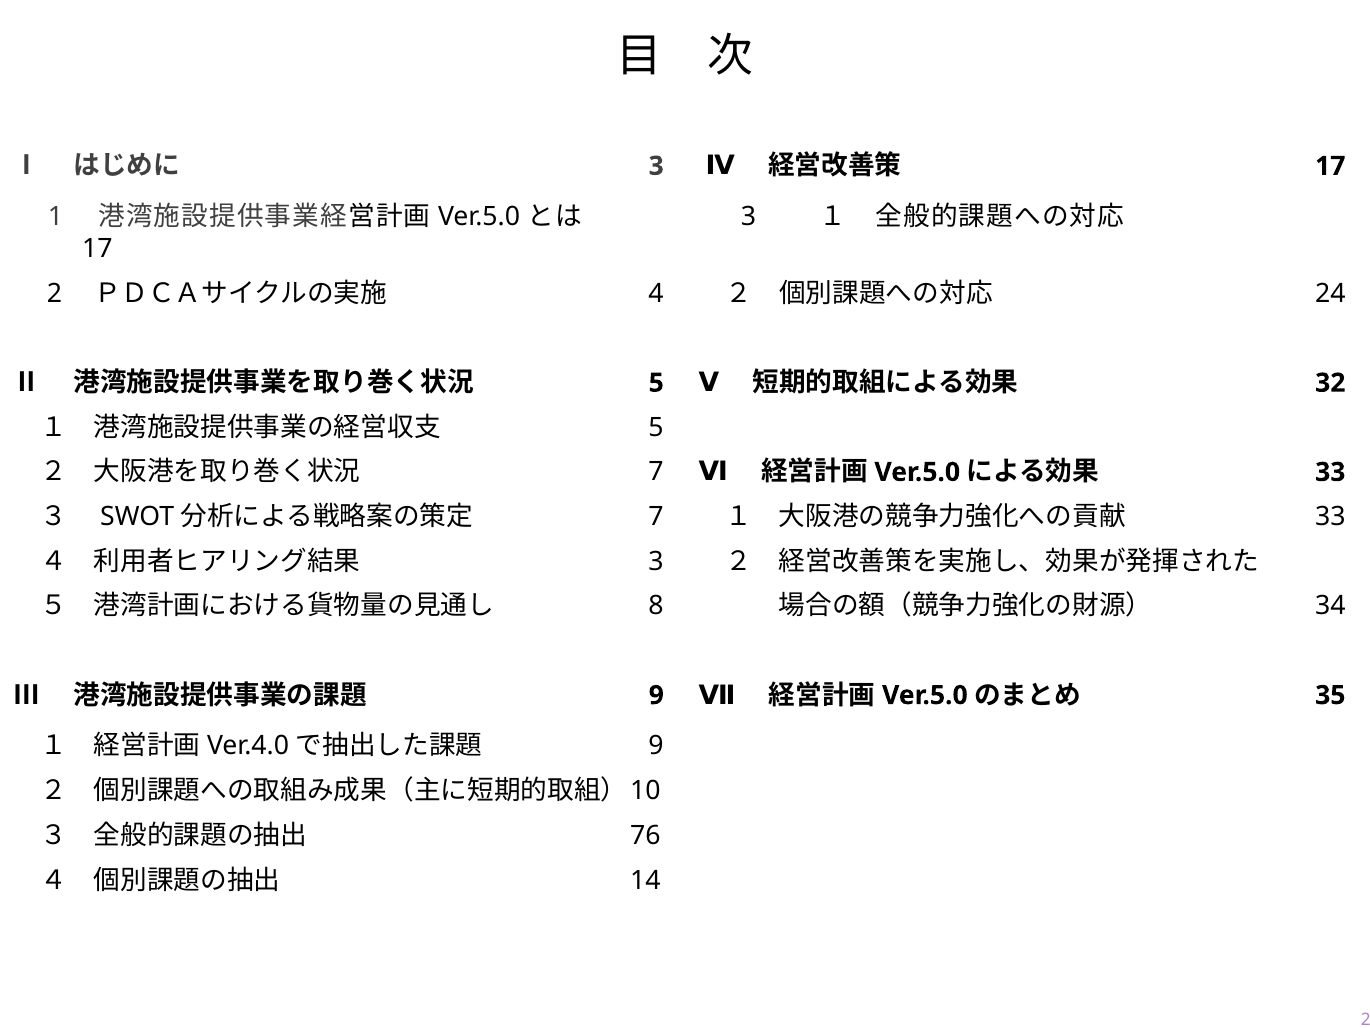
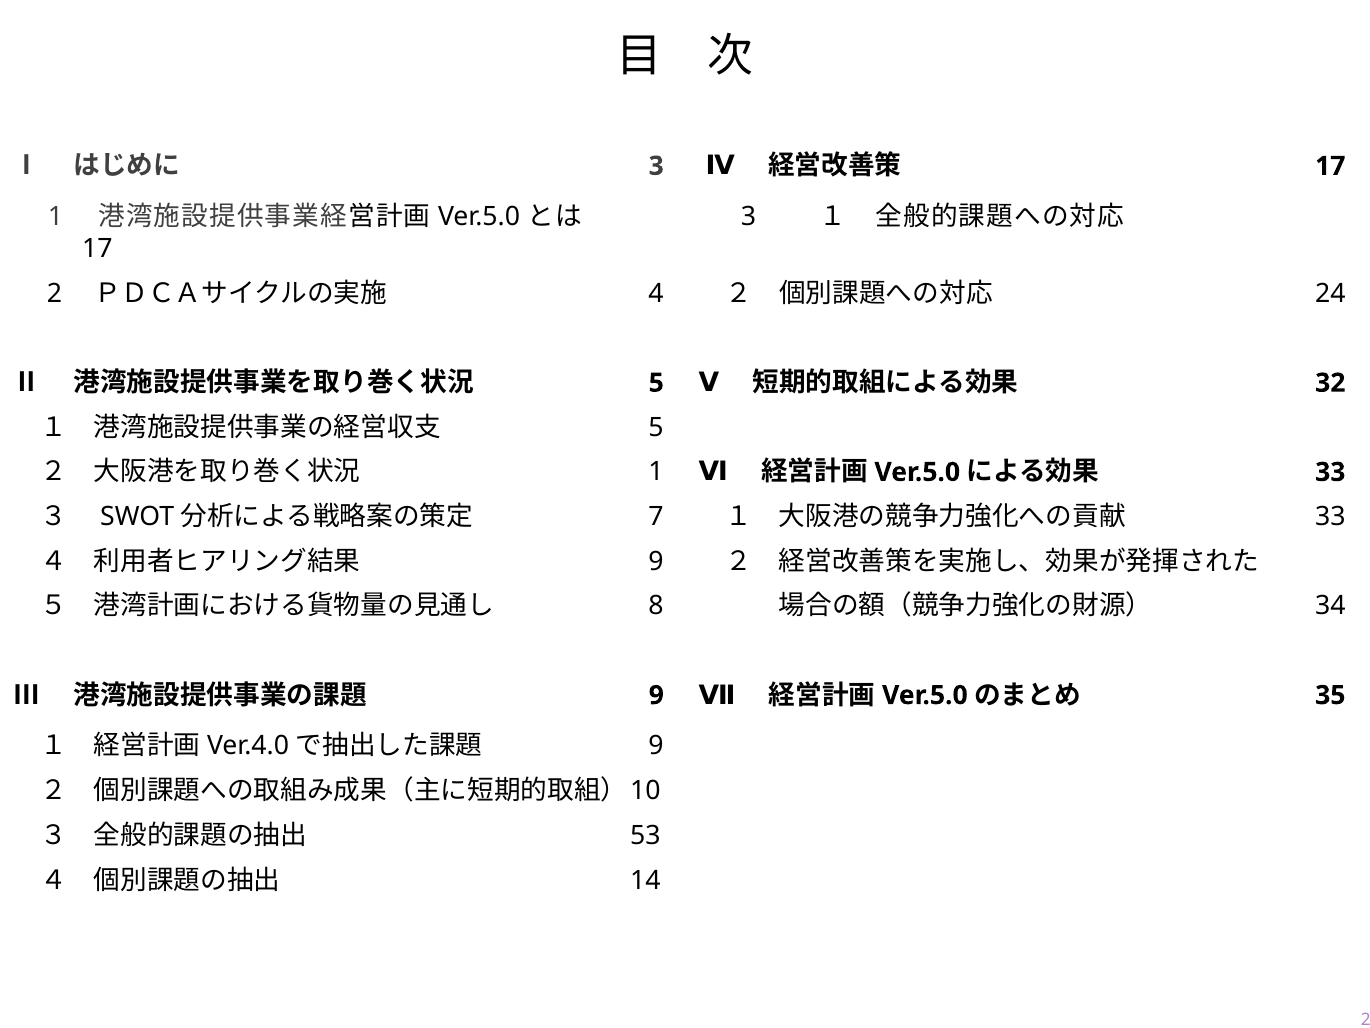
7 at (656, 472): 7 -> 1
3 at (656, 561): 3 -> 9
76: 76 -> 53
